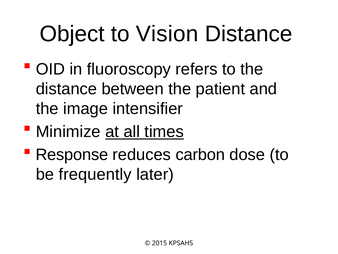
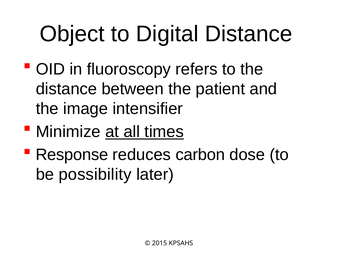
Vision: Vision -> Digital
frequently: frequently -> possibility
